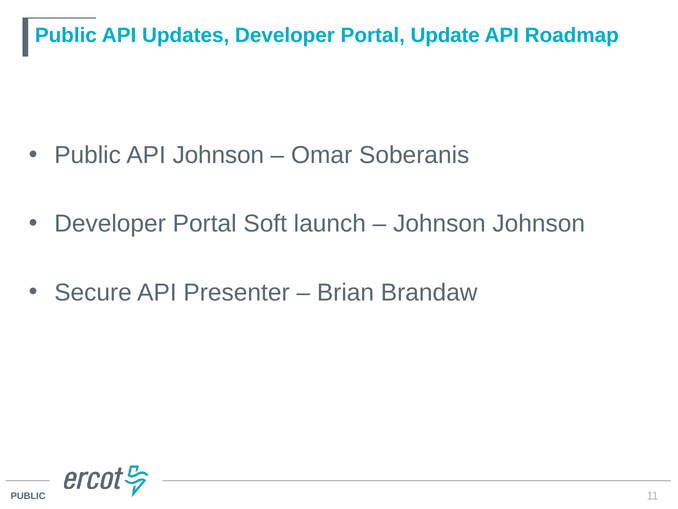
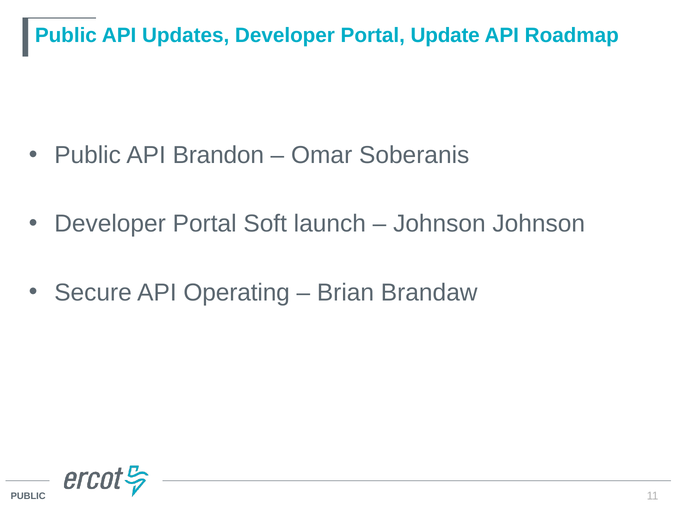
API Johnson: Johnson -> Brandon
Presenter: Presenter -> Operating
